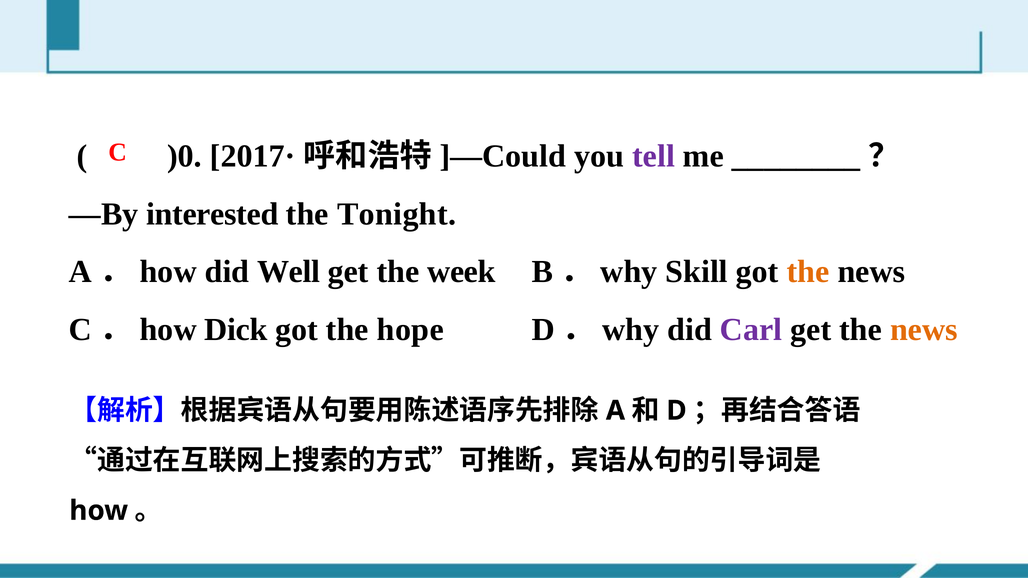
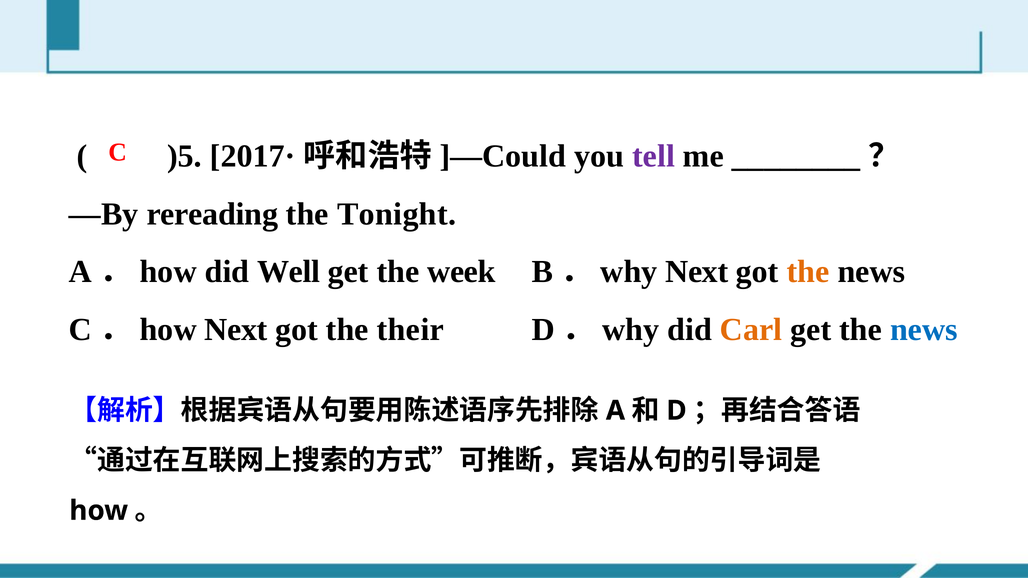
)0: )0 -> )5
interested: interested -> rereading
Skill at (697, 272): Skill -> Next
Dick at (236, 330): Dick -> Next
hope: hope -> their
Carl colour: purple -> orange
news at (924, 330) colour: orange -> blue
